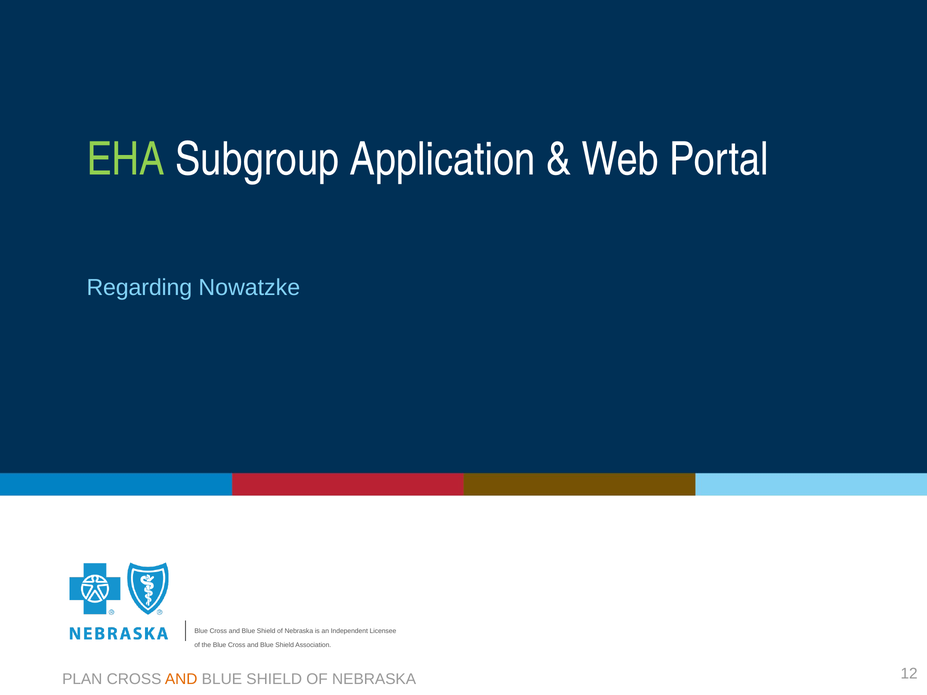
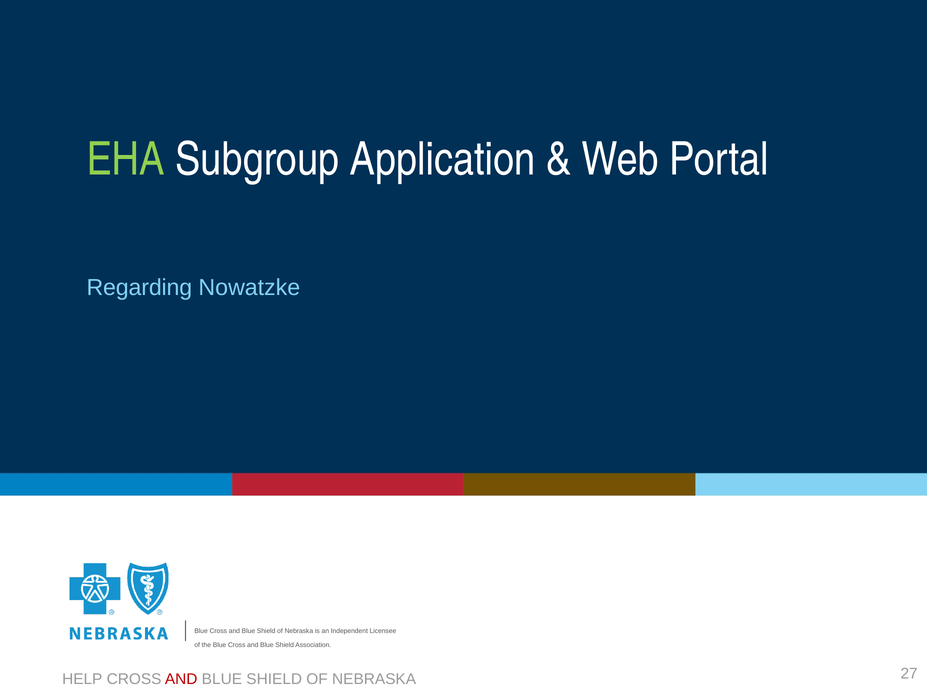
PLAN: PLAN -> HELP
AND at (181, 679) colour: orange -> red
12: 12 -> 27
